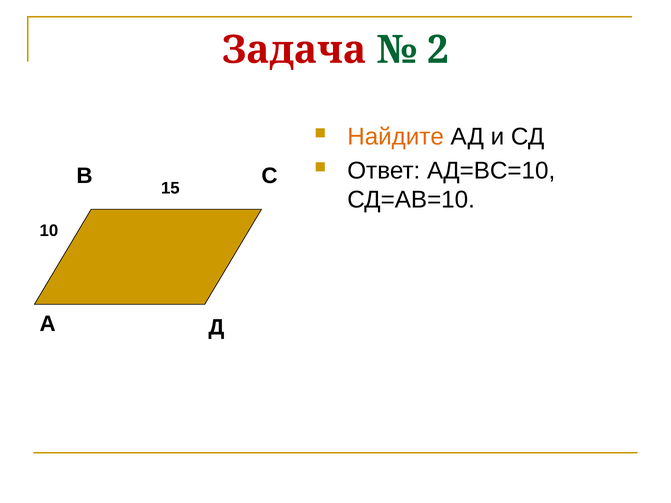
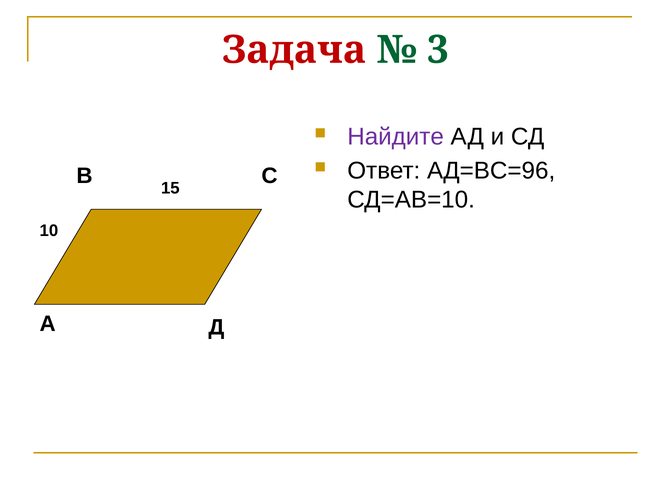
2: 2 -> 3
Найдите colour: orange -> purple
АД=ВС=10: АД=ВС=10 -> АД=ВС=96
